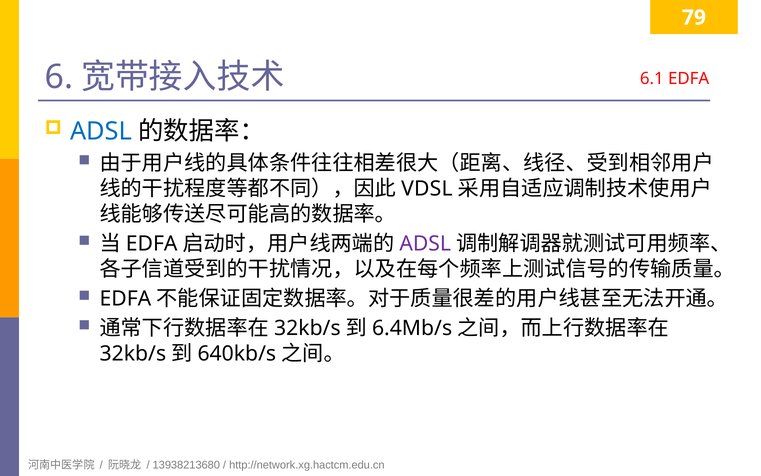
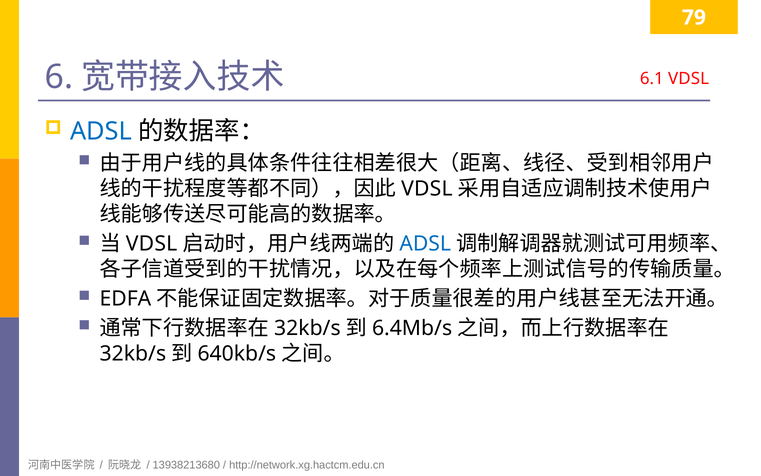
6.1 EDFA: EDFA -> VDSL
EDFA at (152, 244): EDFA -> VDSL
ADSL at (425, 244) colour: purple -> blue
